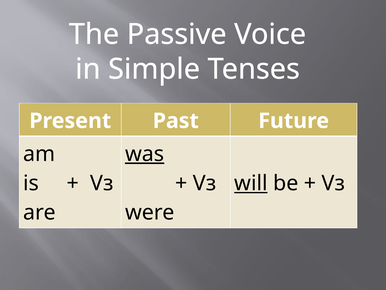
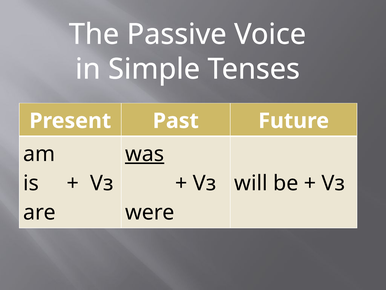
will underline: present -> none
